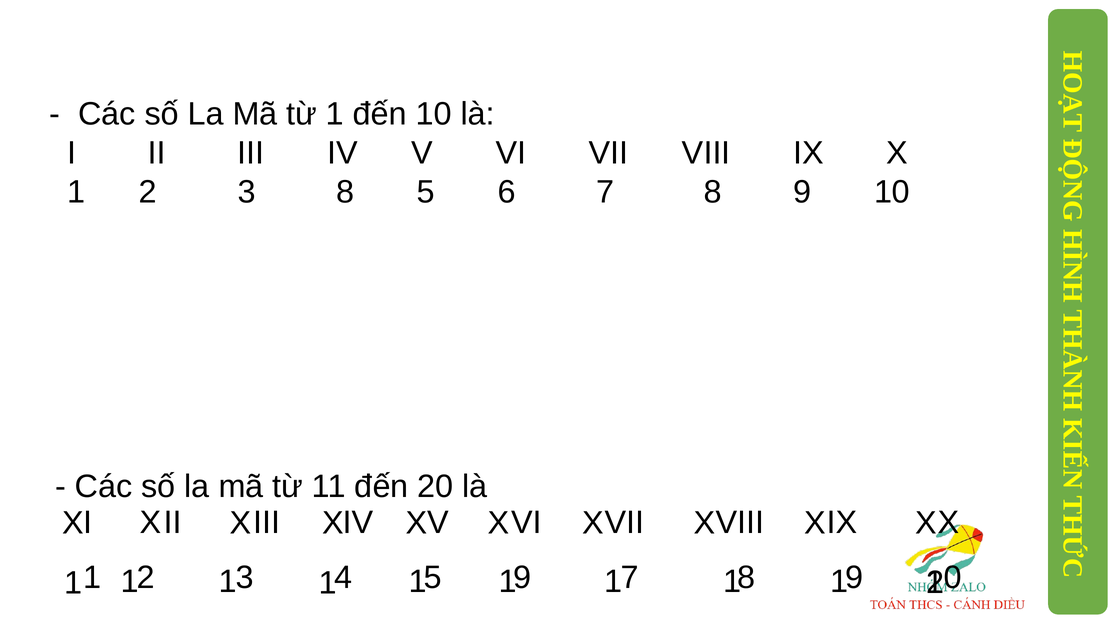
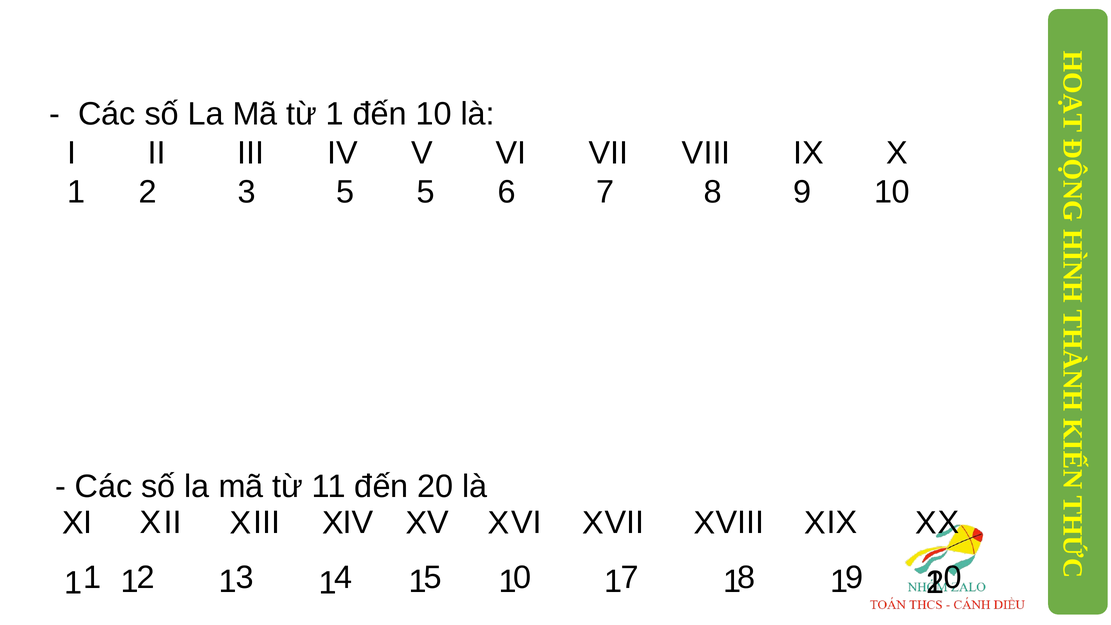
3 8: 8 -> 5
5 9: 9 -> 0
